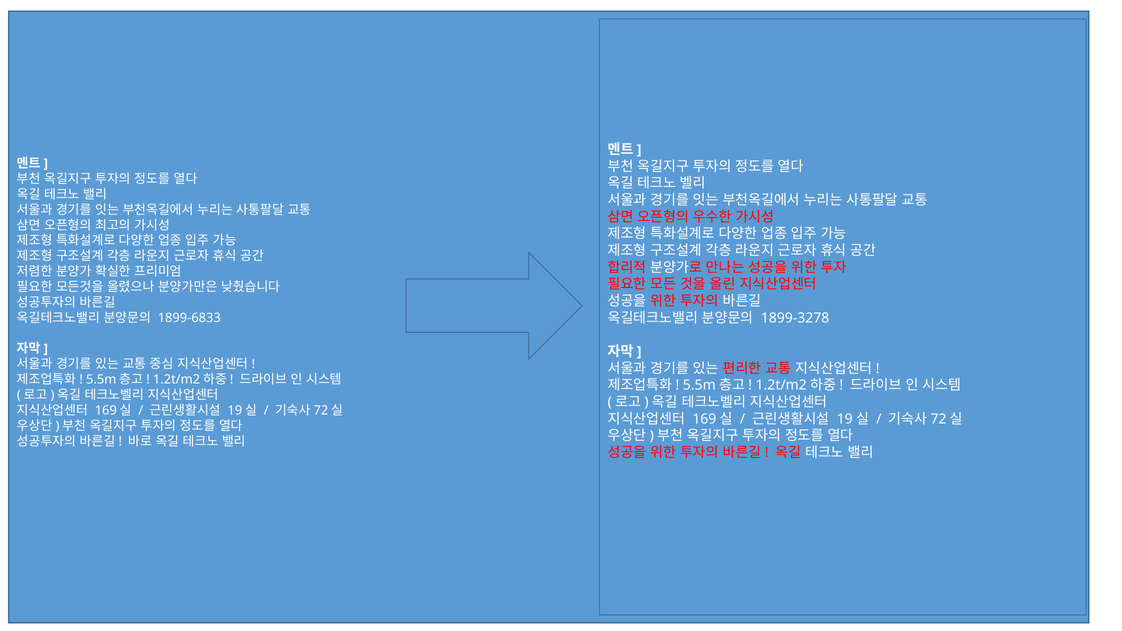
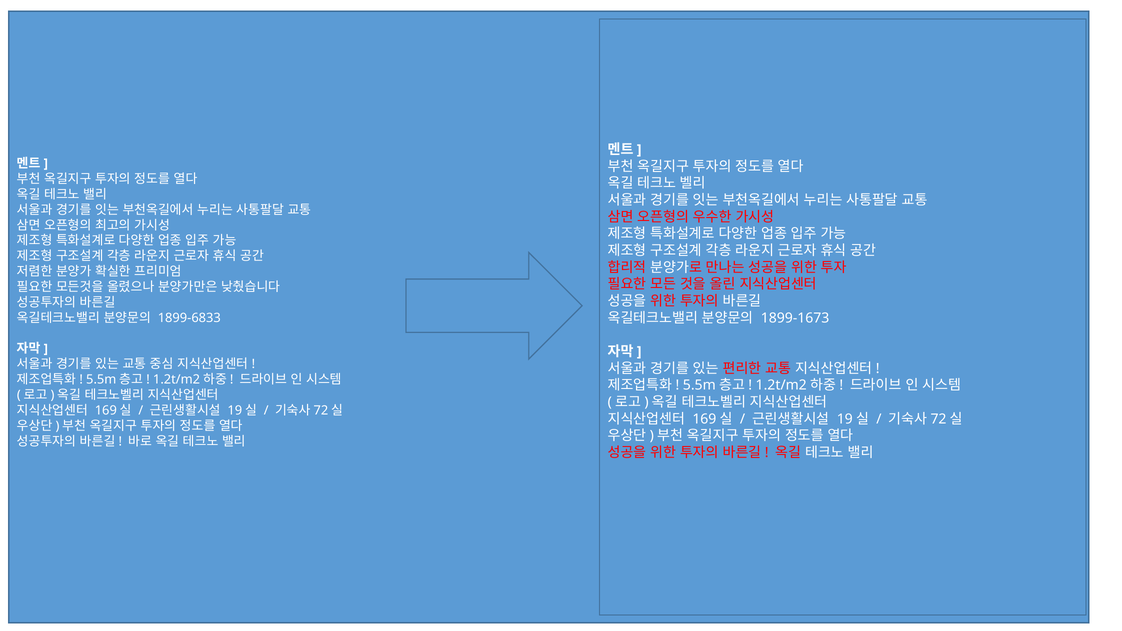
1899-3278: 1899-3278 -> 1899-1673
